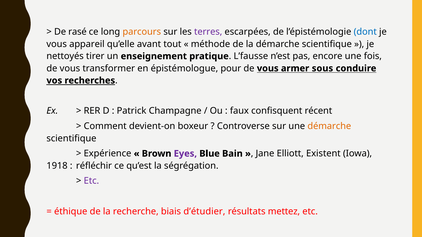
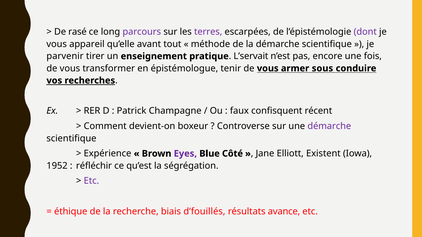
parcours colour: orange -> purple
dont colour: blue -> purple
nettoyés: nettoyés -> parvenir
L’fausse: L’fausse -> L’servait
pour: pour -> tenir
démarche at (329, 126) colour: orange -> purple
Bain: Bain -> Côté
1918: 1918 -> 1952
d’étudier: d’étudier -> d’fouillés
mettez: mettez -> avance
